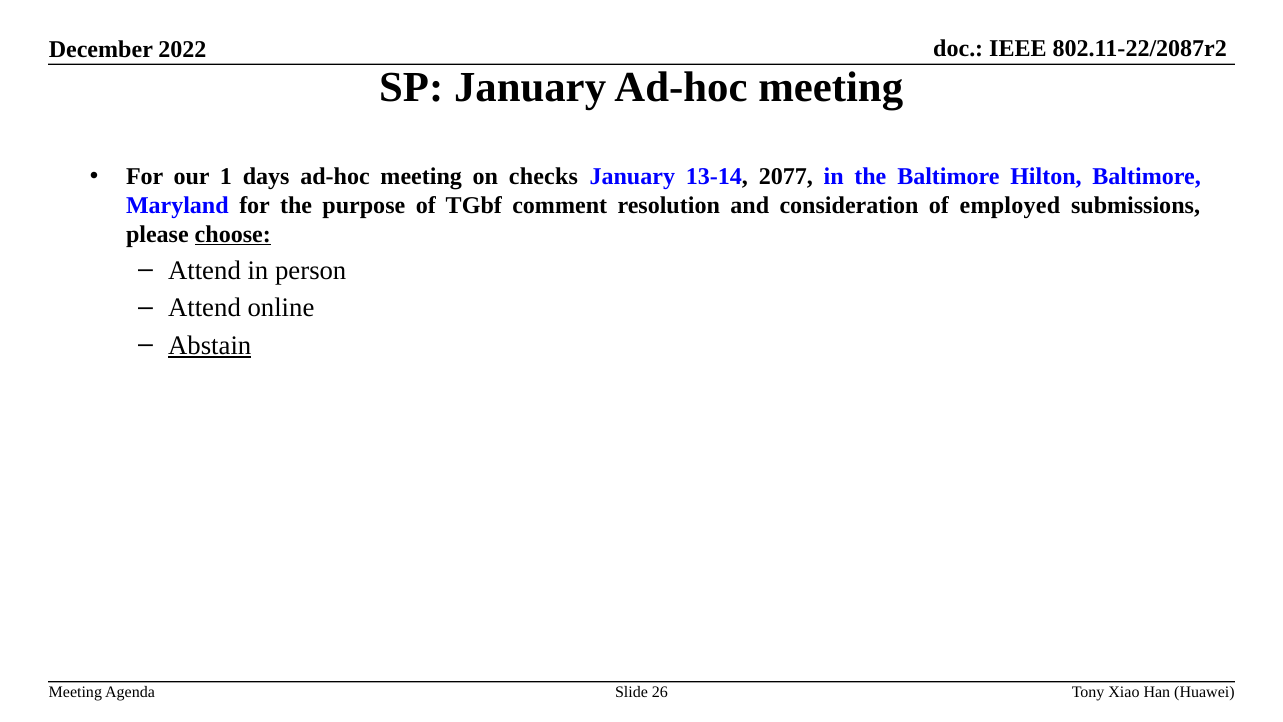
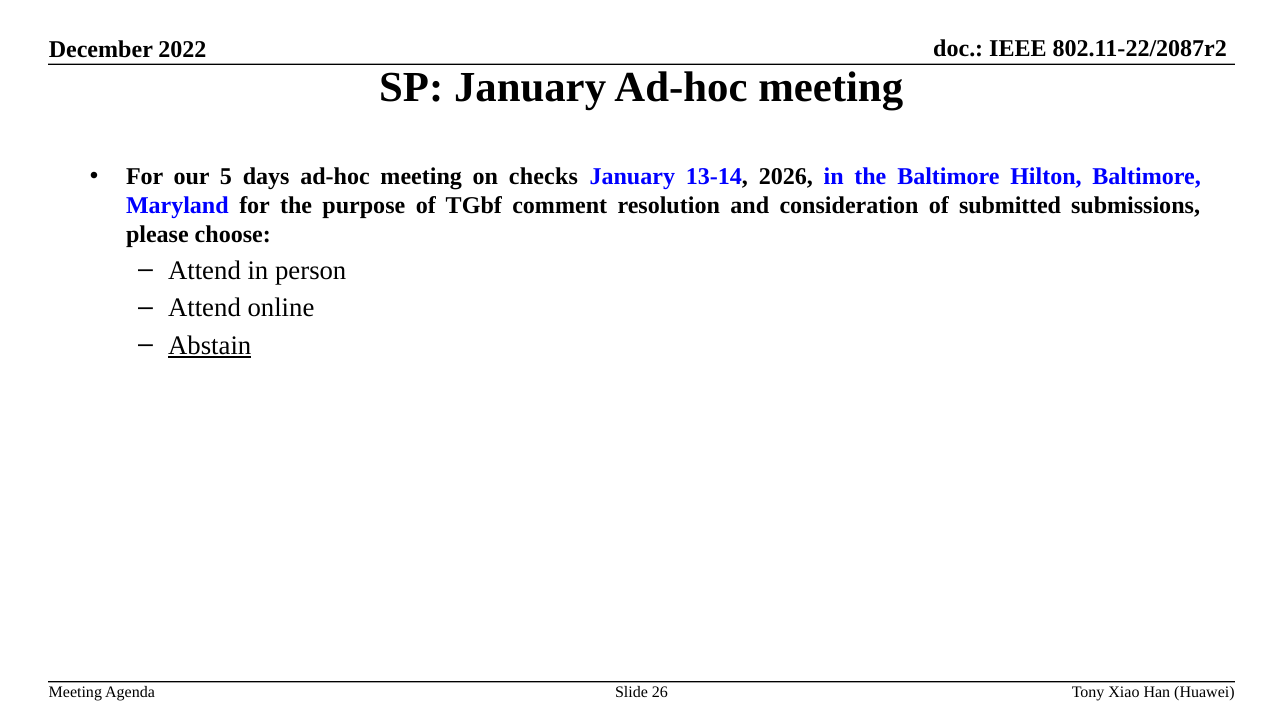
1: 1 -> 5
2077: 2077 -> 2026
employed: employed -> submitted
choose underline: present -> none
